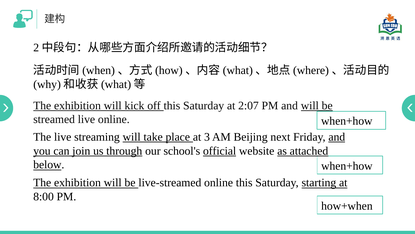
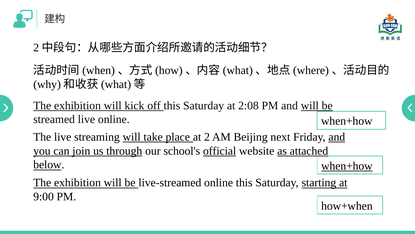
2:07: 2:07 -> 2:08
3: 3 -> 2
when+how at (347, 166) underline: none -> present
8:00: 8:00 -> 9:00
